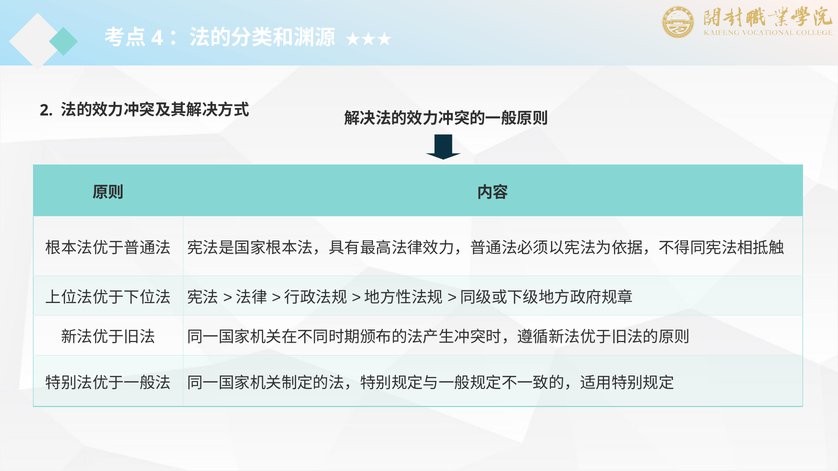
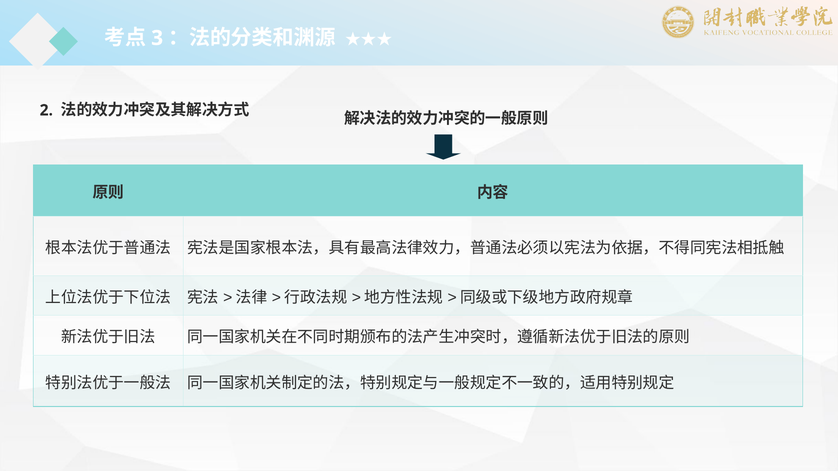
4: 4 -> 3
